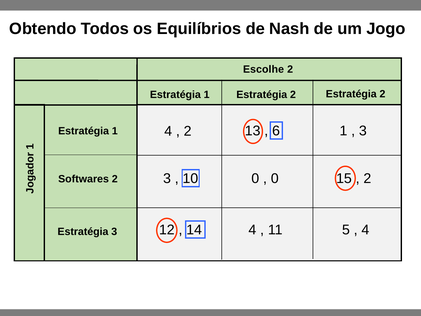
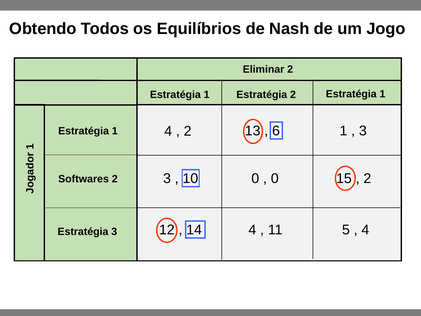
Escolhe: Escolhe -> Eliminar
2 Estratégia 2: 2 -> 1
